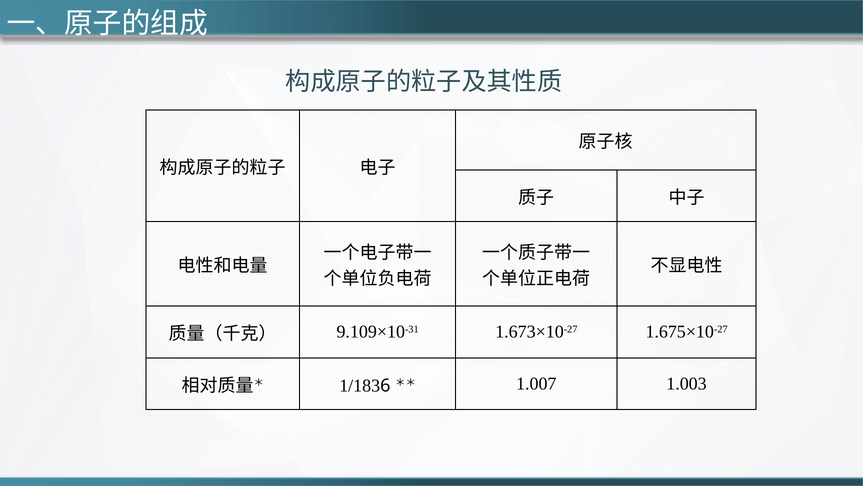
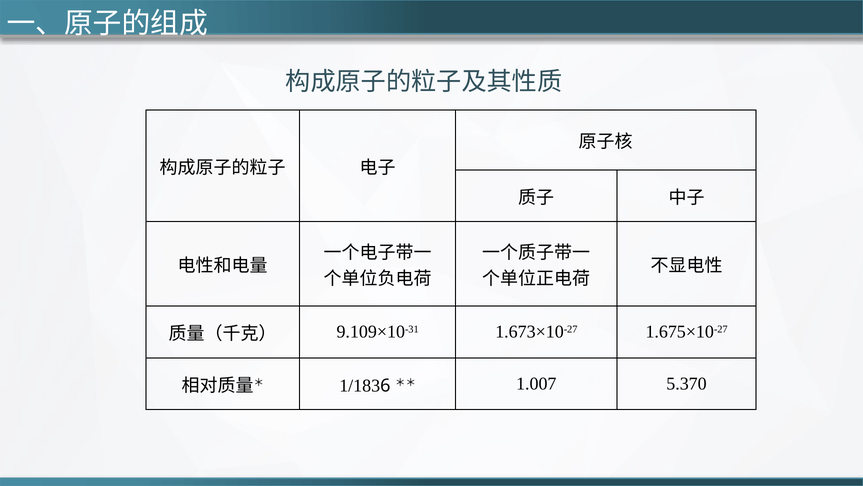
1.003: 1.003 -> 5.370
